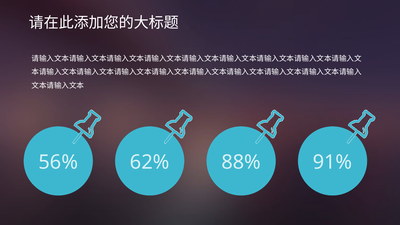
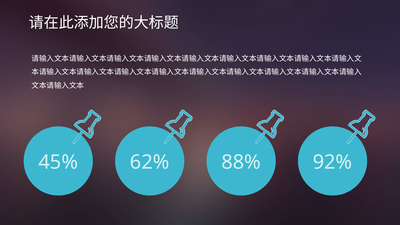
56%: 56% -> 45%
91%: 91% -> 92%
